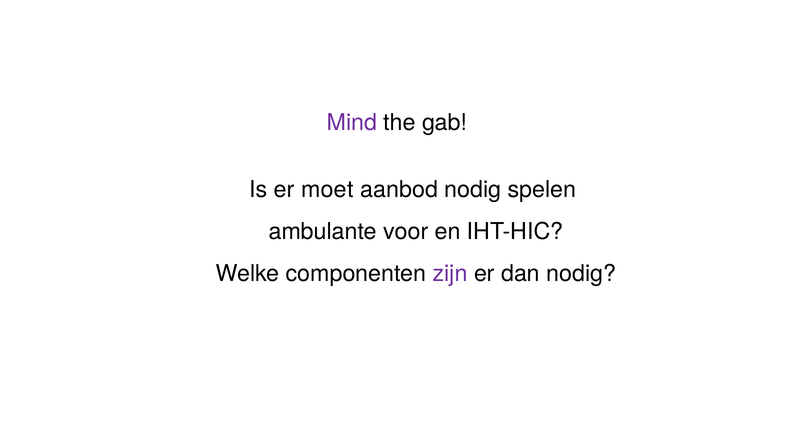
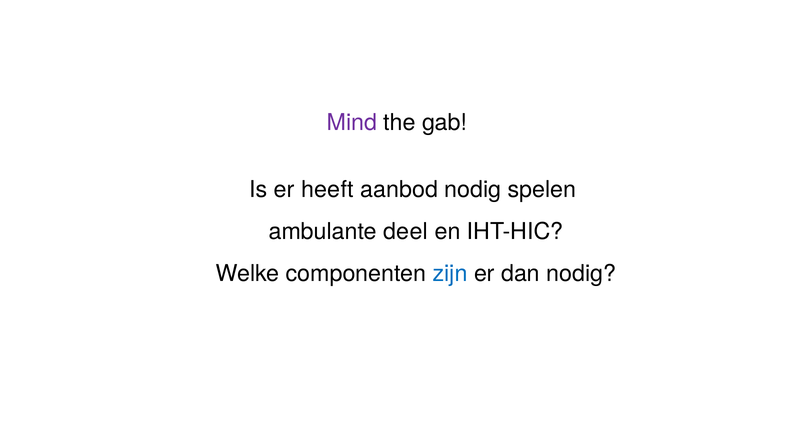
moet: moet -> heeft
voor: voor -> deel
zijn colour: purple -> blue
